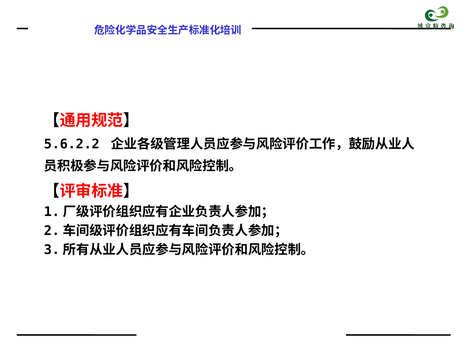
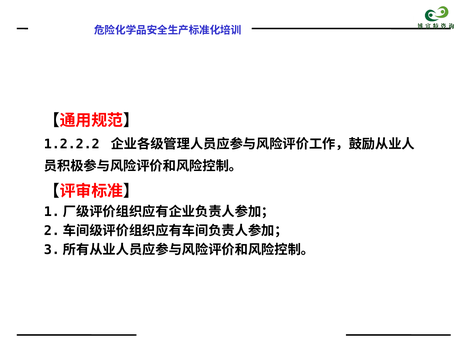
5.6.2.2: 5.6.2.2 -> 1.2.2.2
